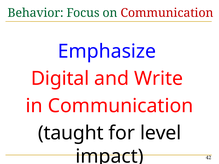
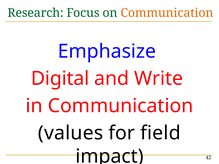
Behavior: Behavior -> Research
Communication at (167, 13) colour: red -> orange
taught: taught -> values
level: level -> field
